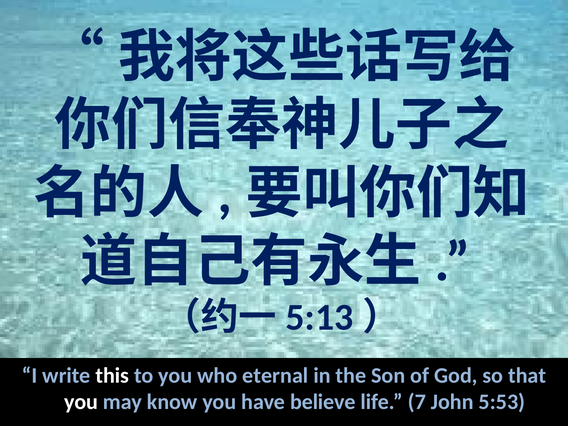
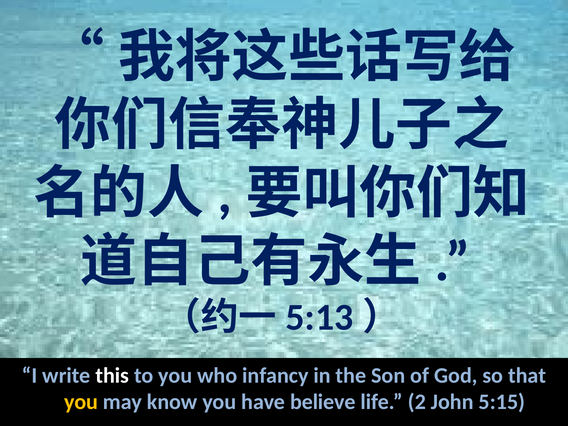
eternal: eternal -> infancy
you at (81, 402) colour: white -> yellow
7: 7 -> 2
5:53: 5:53 -> 5:15
